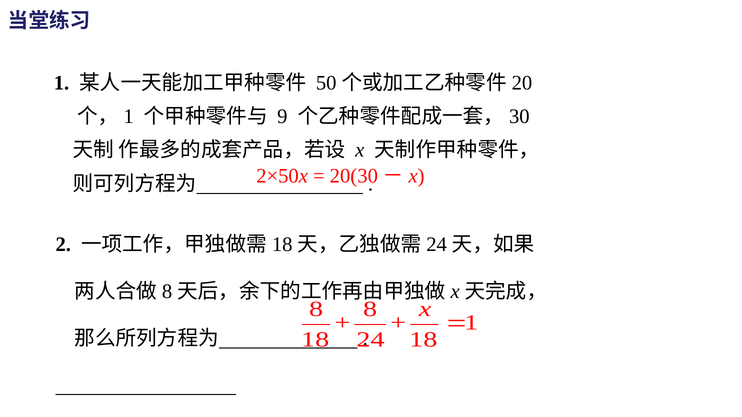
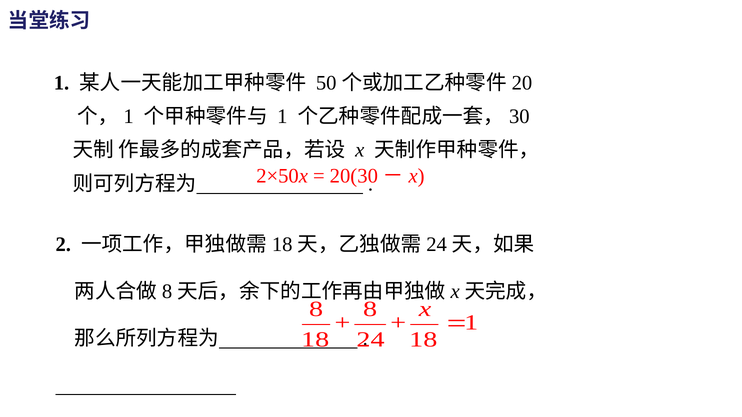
9 at (282, 117): 9 -> 1
